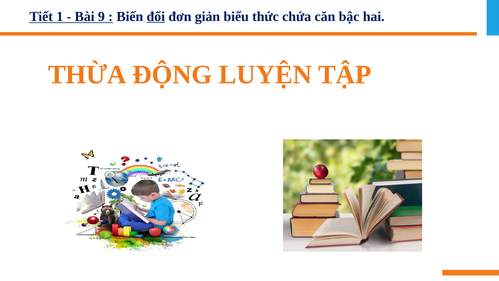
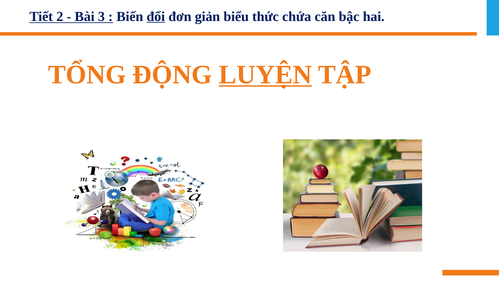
1: 1 -> 2
9: 9 -> 3
THỪA: THỪA -> TỔNG
LUYỆN underline: none -> present
